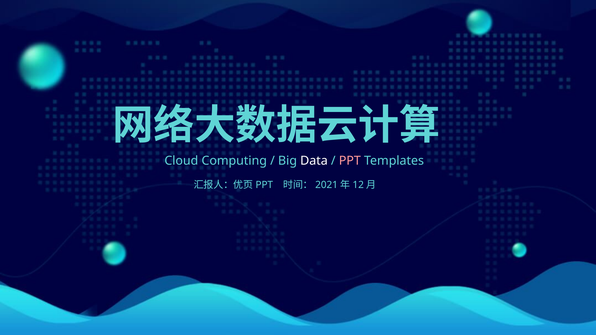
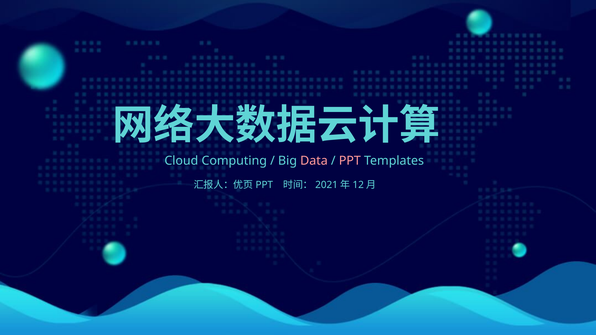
Data colour: white -> pink
